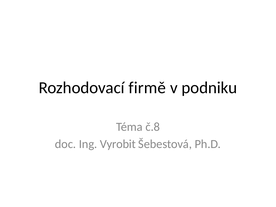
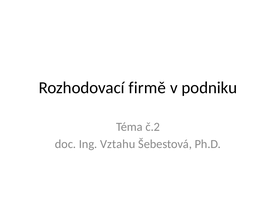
č.8: č.8 -> č.2
Vyrobit: Vyrobit -> Vztahu
